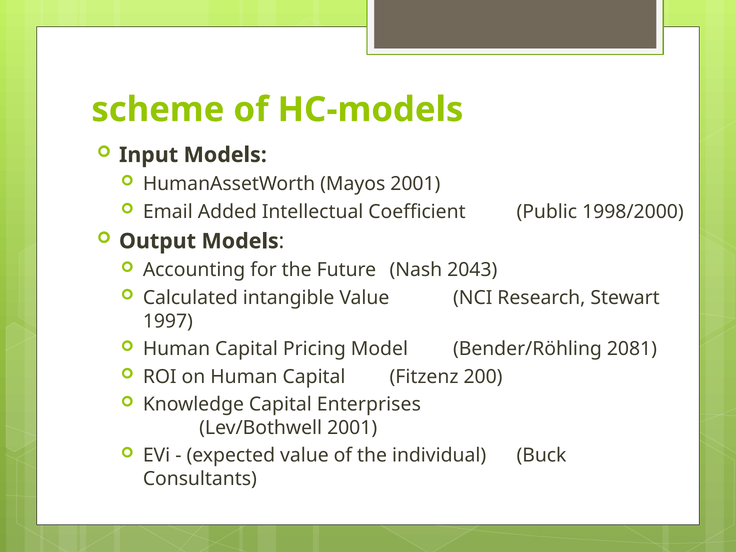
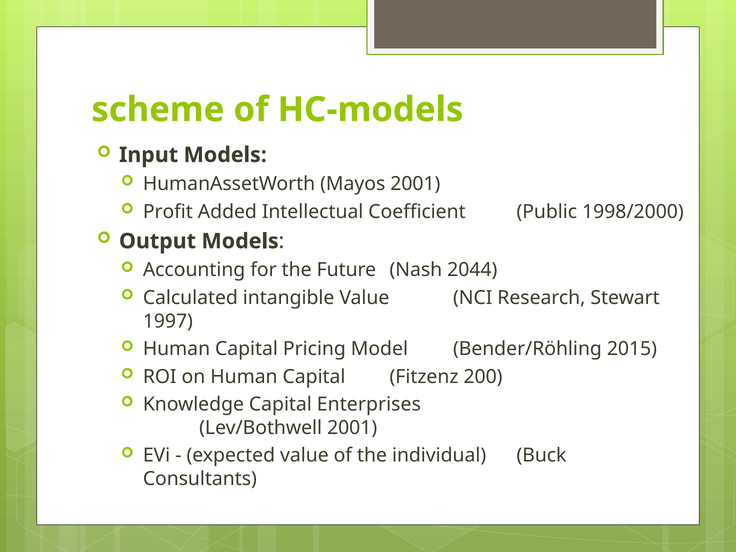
Email: Email -> Profit
2043: 2043 -> 2044
2081: 2081 -> 2015
